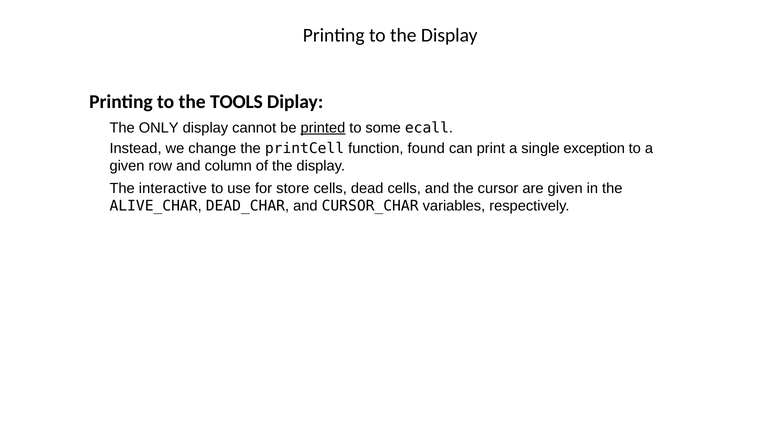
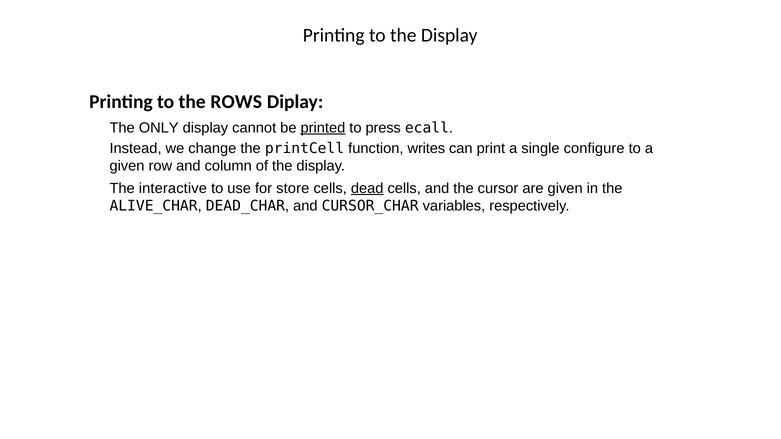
TOOLS: TOOLS -> ROWS
some: some -> press
found: found -> writes
exception: exception -> configure
dead underline: none -> present
